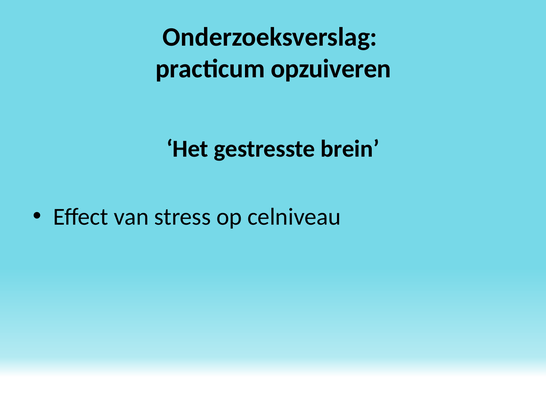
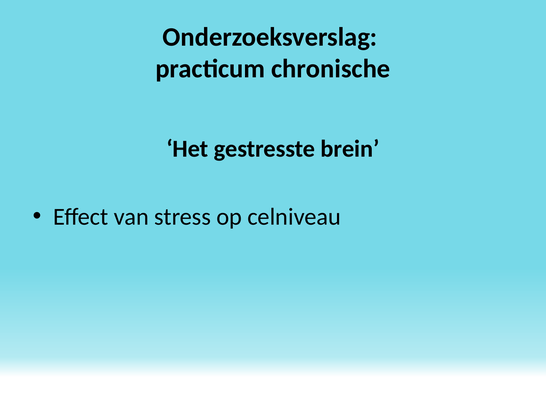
opzuiveren: opzuiveren -> chronische
